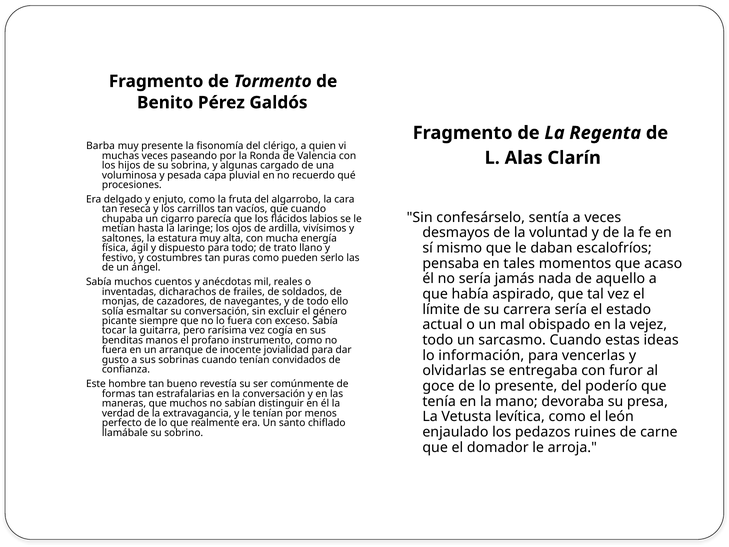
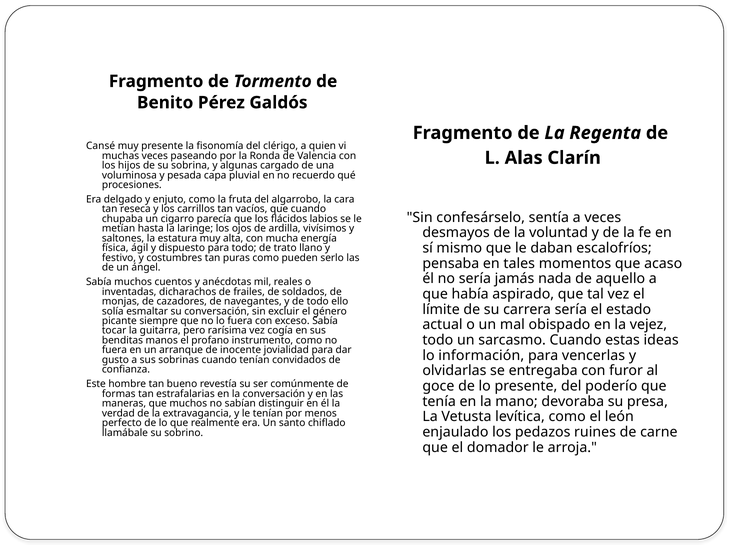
Barba: Barba -> Cansé
